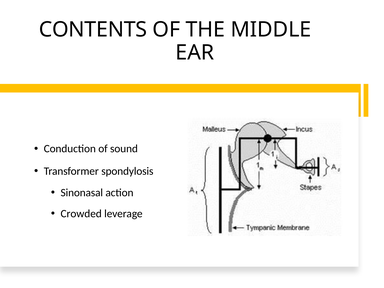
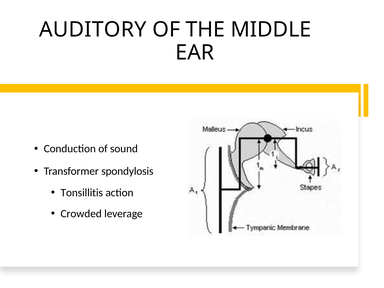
CONTENTS: CONTENTS -> AUDITORY
Sinonasal: Sinonasal -> Tonsillitis
